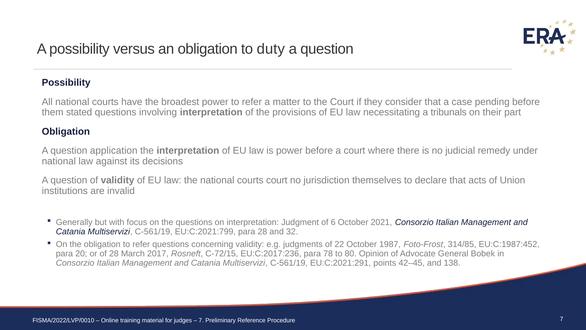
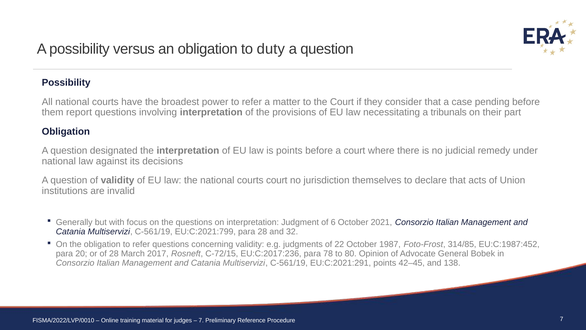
stated: stated -> report
application: application -> designated
is power: power -> points
